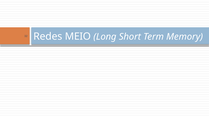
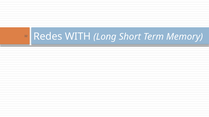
MEIO: MEIO -> WITH
